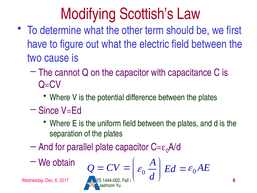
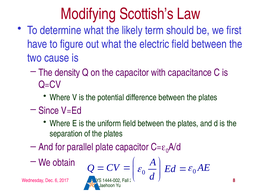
other: other -> likely
cannot: cannot -> density
